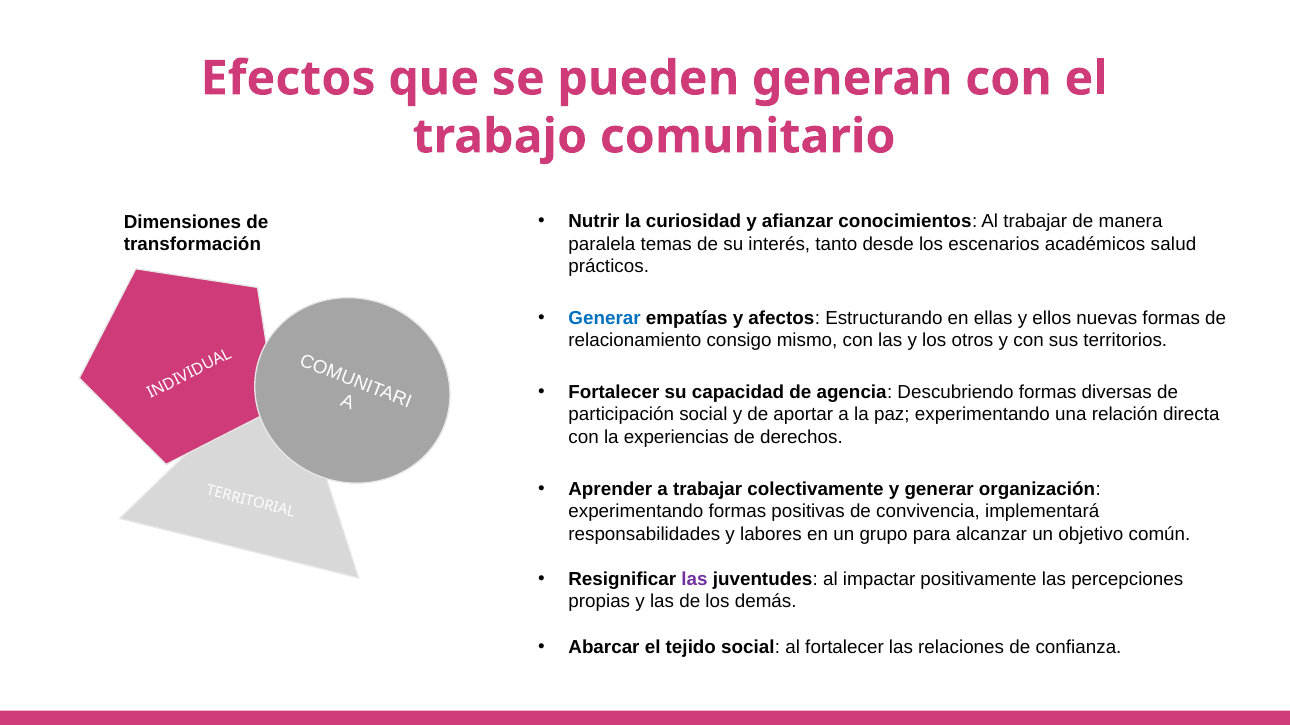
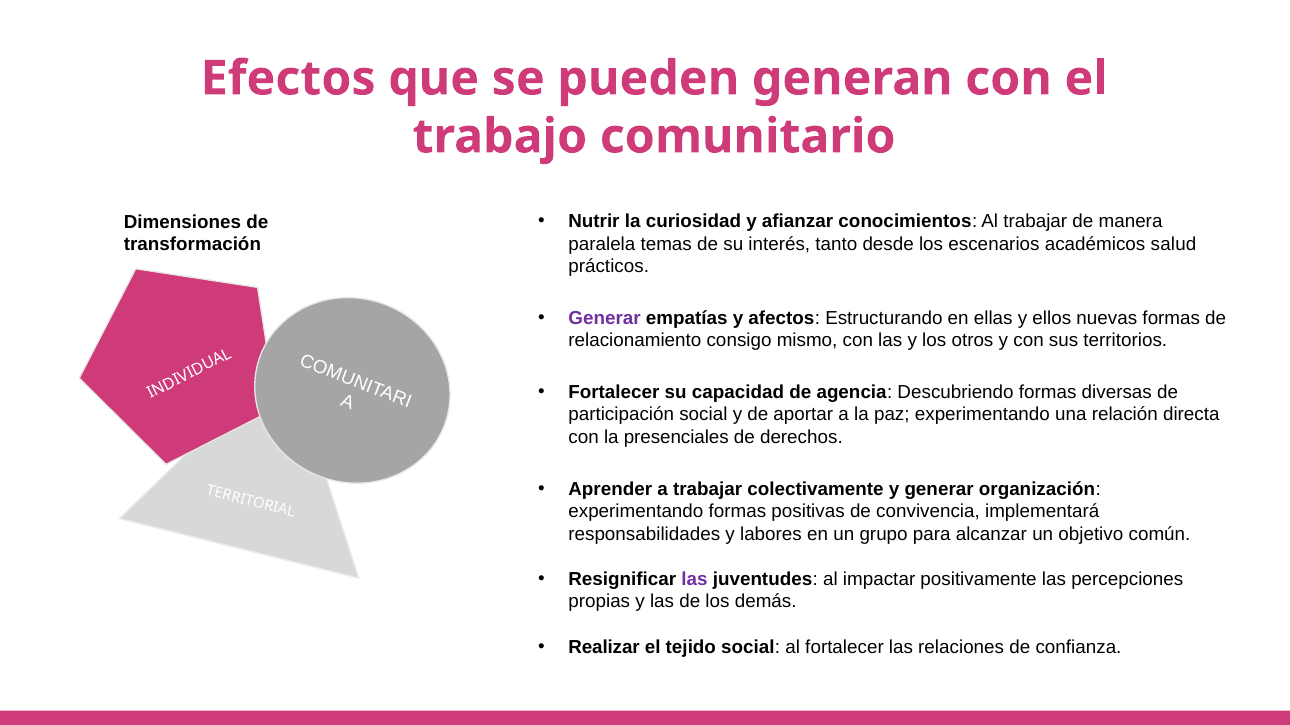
Generar at (605, 318) colour: blue -> purple
experiencias: experiencias -> presenciales
Abarcar: Abarcar -> Realizar
